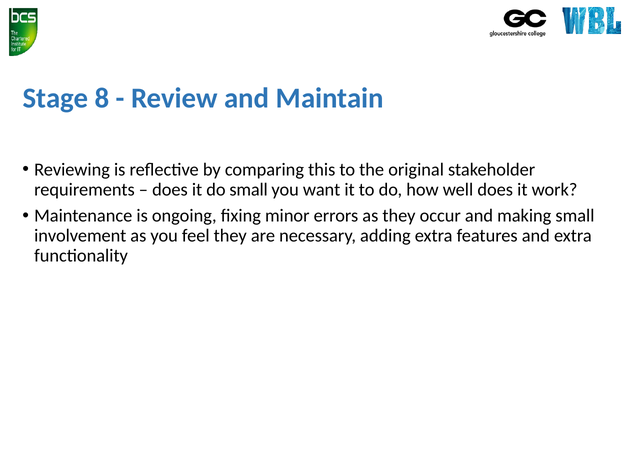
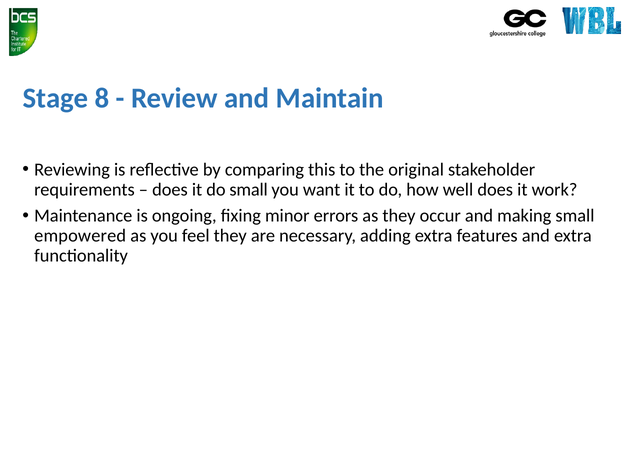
involvement: involvement -> empowered
